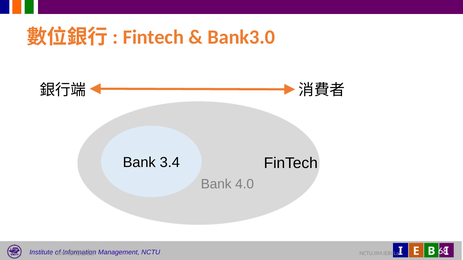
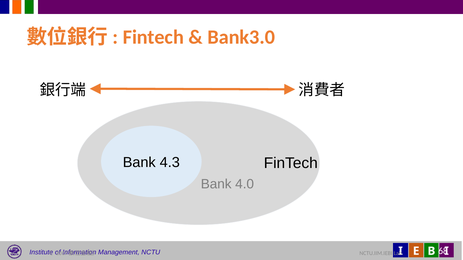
3.4: 3.4 -> 4.3
